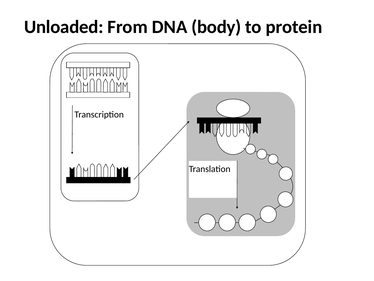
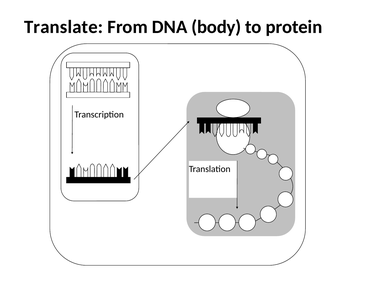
Unloaded: Unloaded -> Translate
